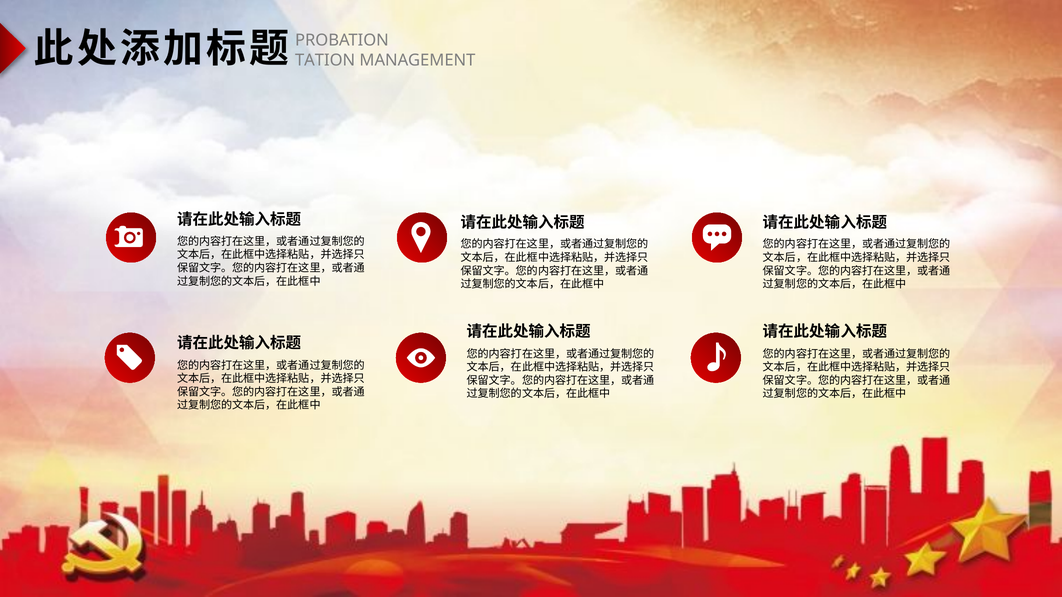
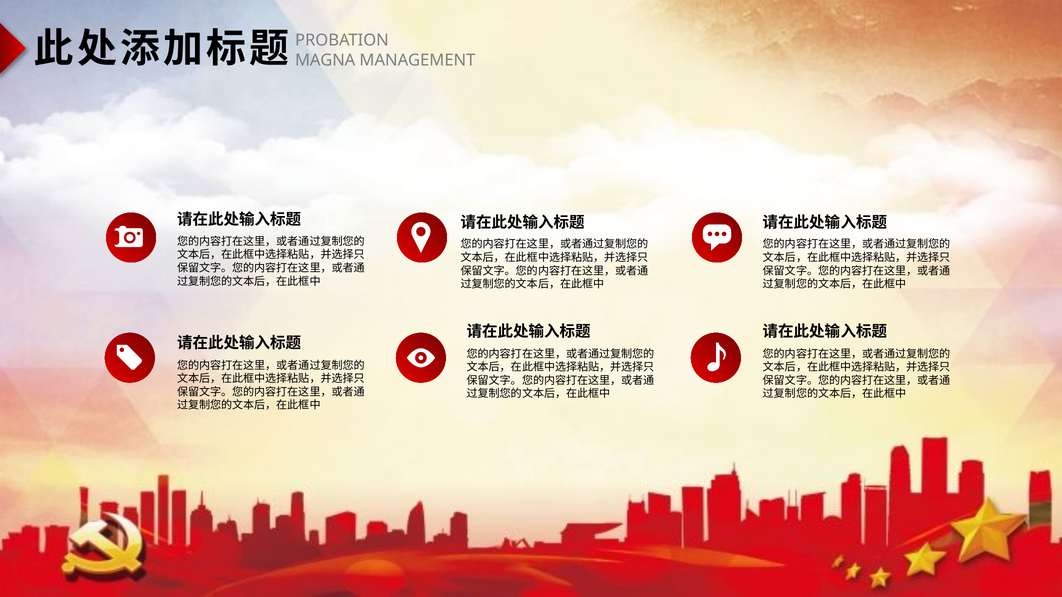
TATION: TATION -> MAGNA
